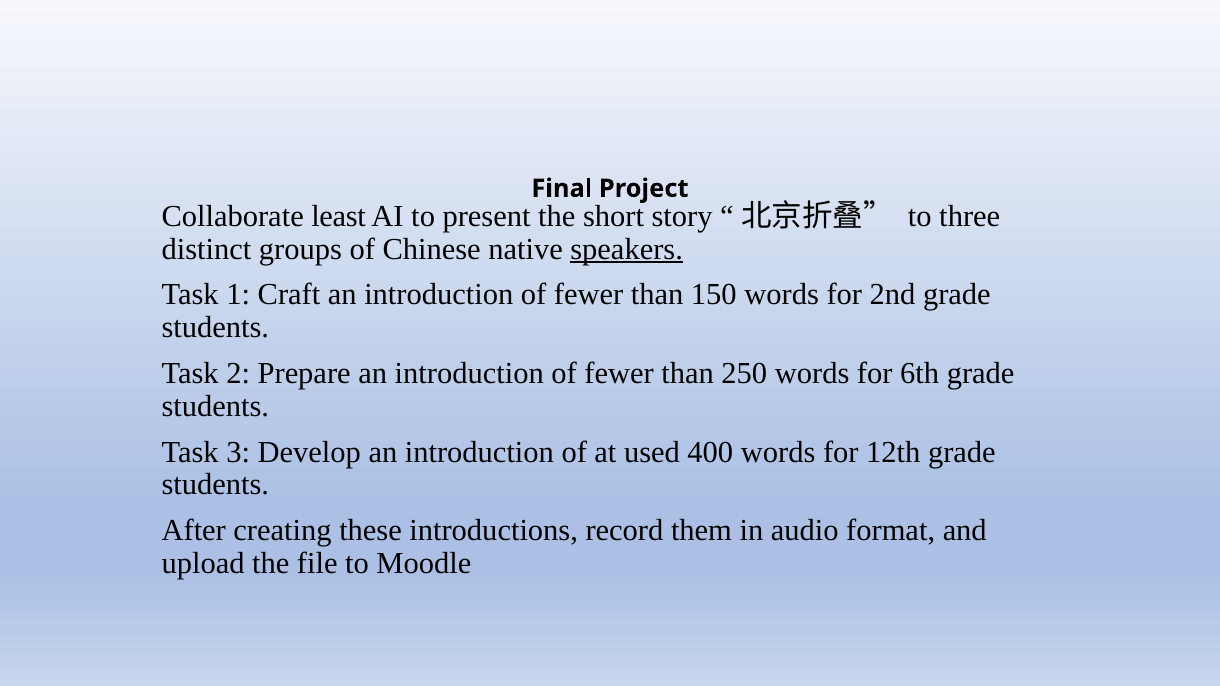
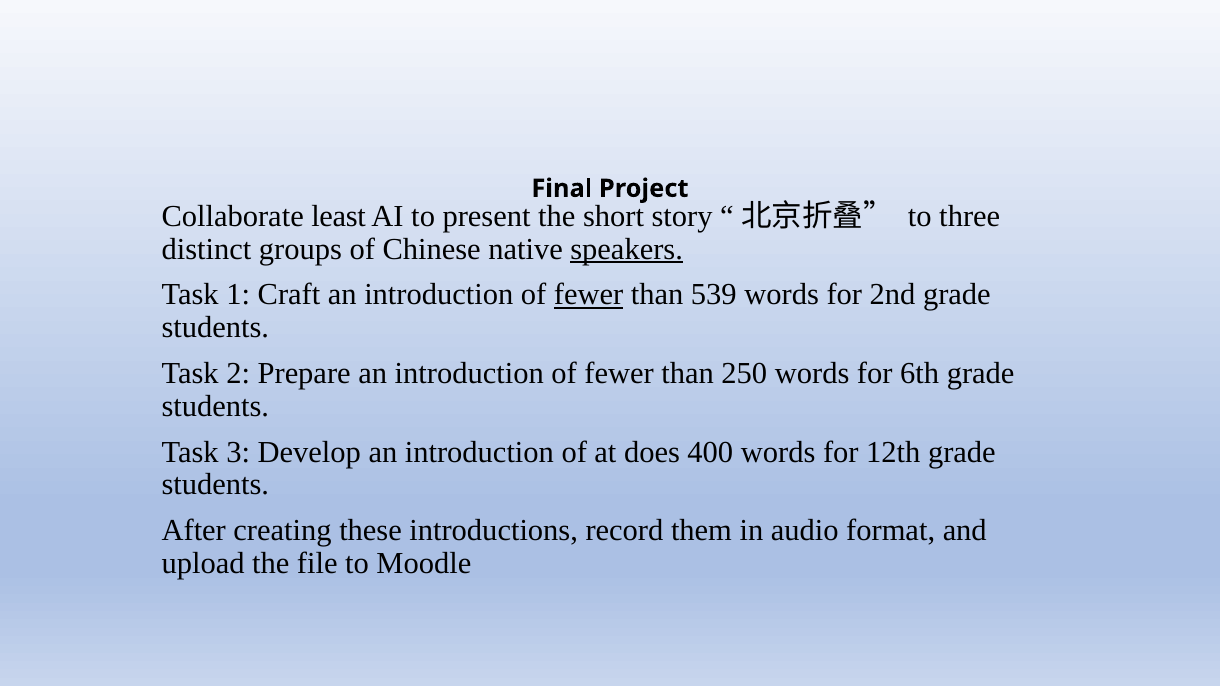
fewer at (589, 295) underline: none -> present
150: 150 -> 539
used: used -> does
